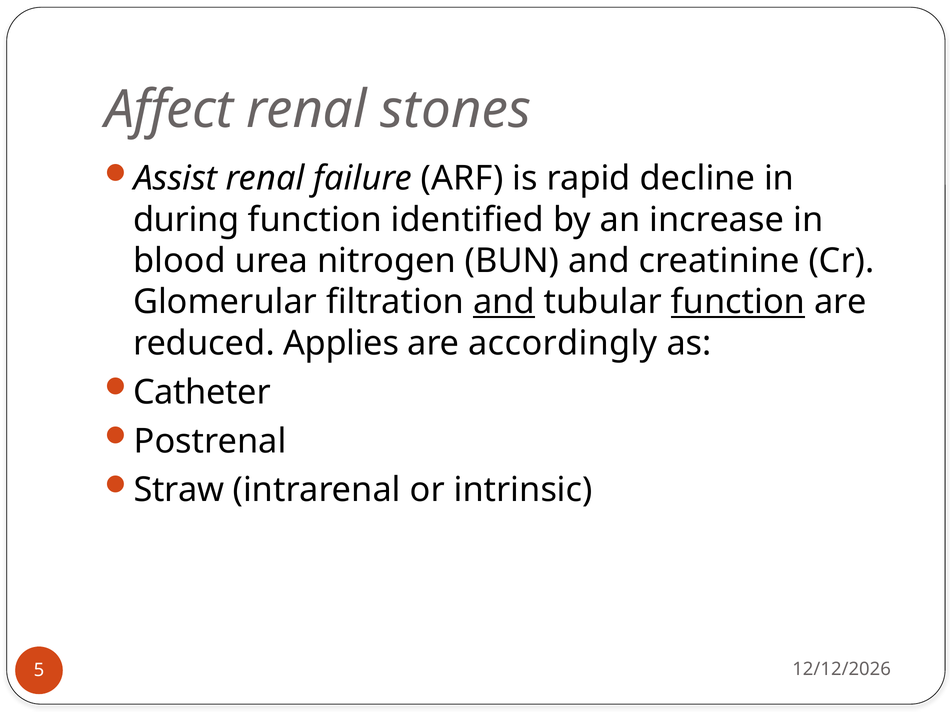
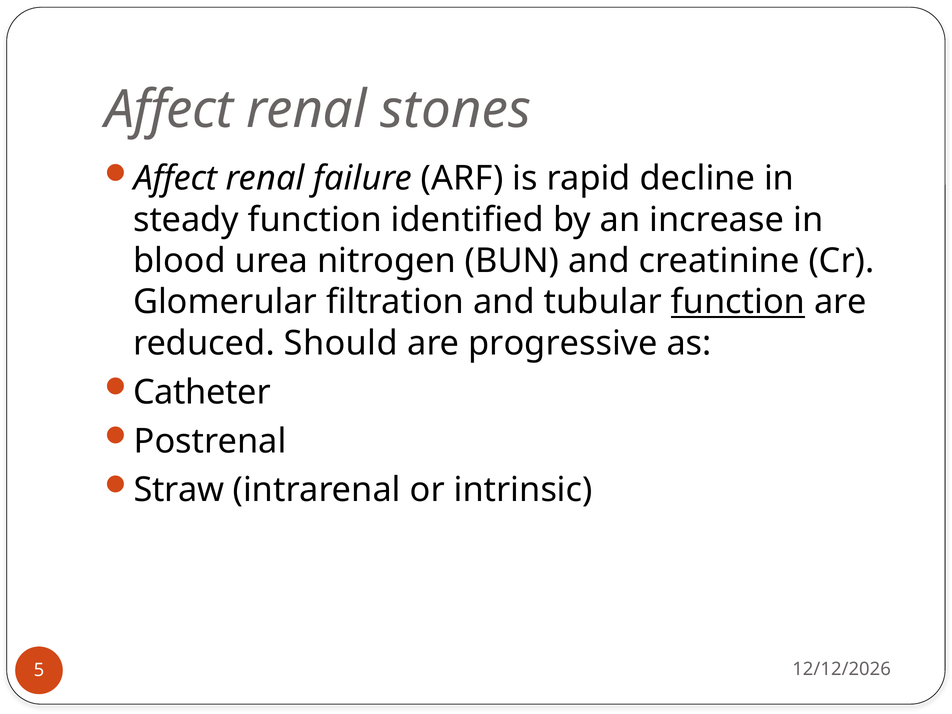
Assist at (175, 178): Assist -> Affect
during: during -> steady
and at (504, 302) underline: present -> none
Applies: Applies -> Should
accordingly: accordingly -> progressive
